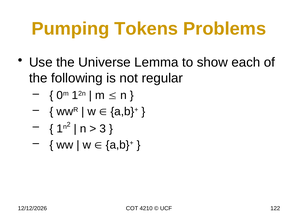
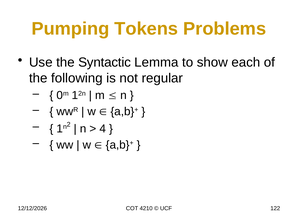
Universe: Universe -> Syntactic
3: 3 -> 4
